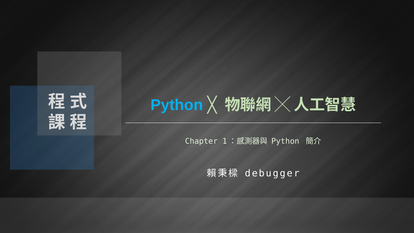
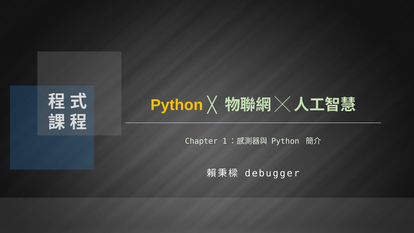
Python at (177, 105) colour: light blue -> yellow
